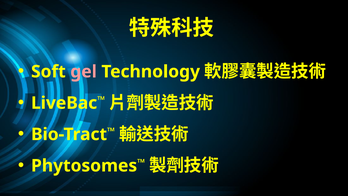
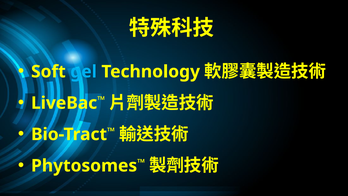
gel colour: pink -> light blue
